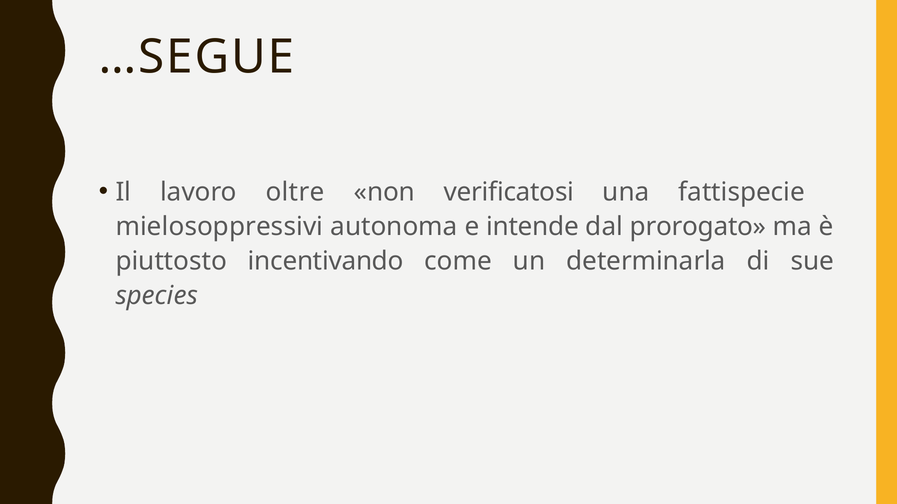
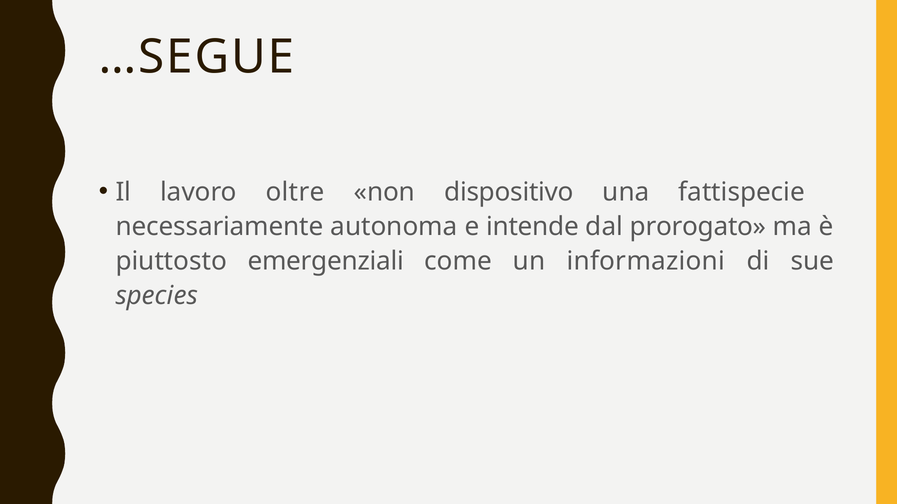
verificatosi: verificatosi -> dispositivo
mielosoppressivi: mielosoppressivi -> necessariamente
incentivando: incentivando -> emergenziali
determinarla: determinarla -> informazioni
